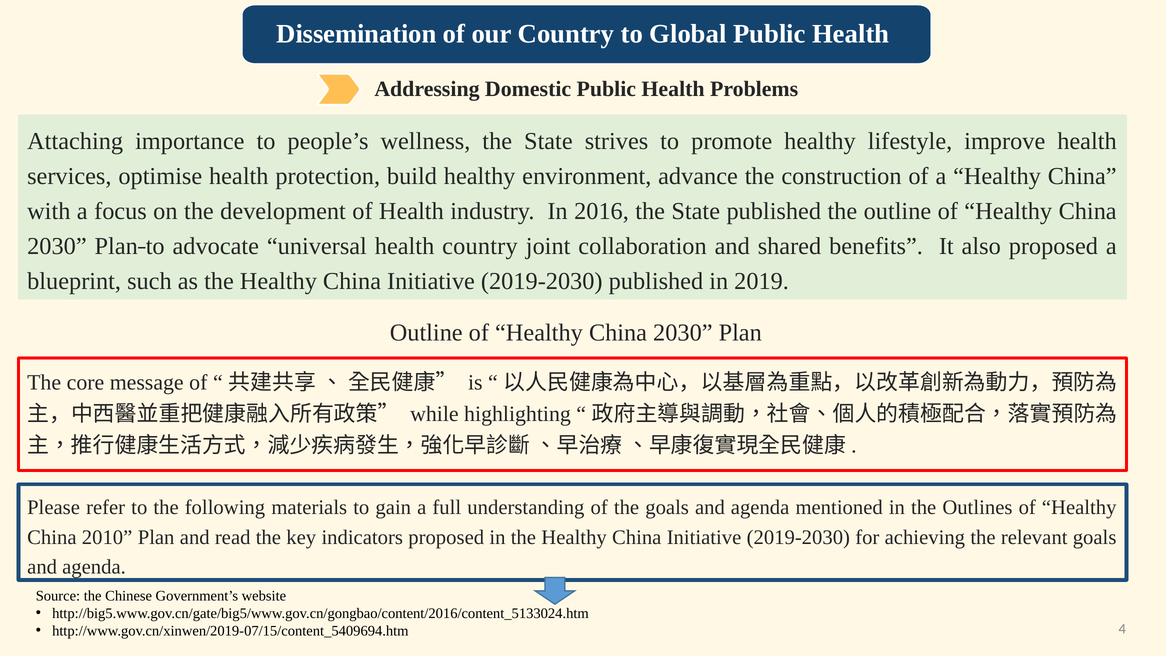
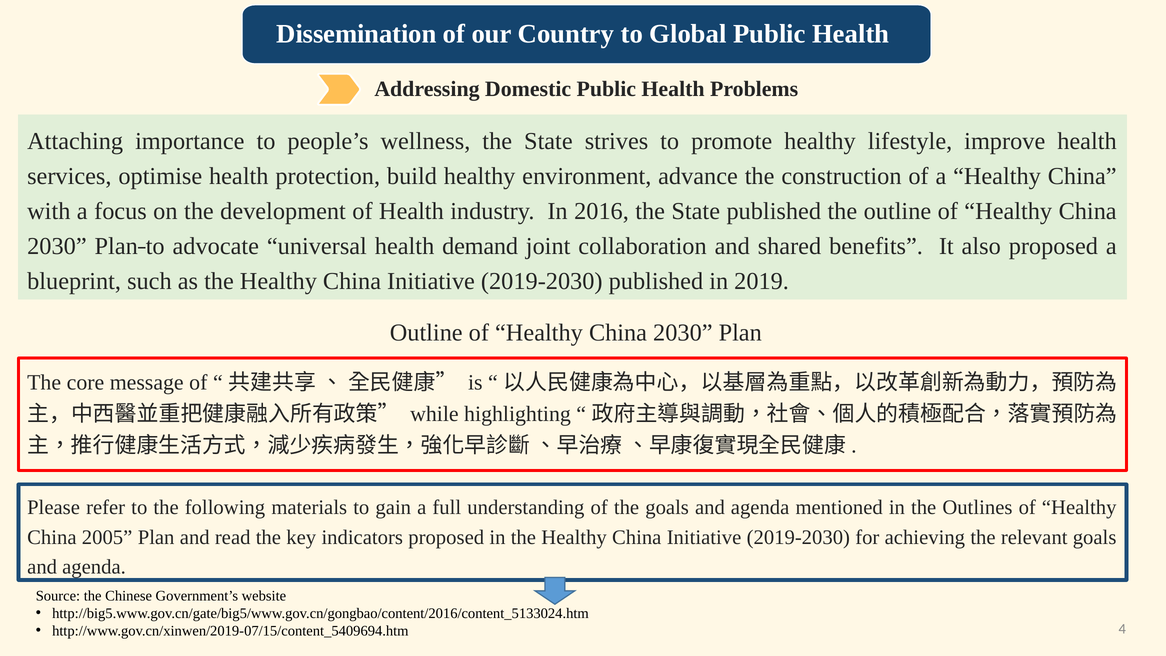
health country: country -> demand
2010: 2010 -> 2005
